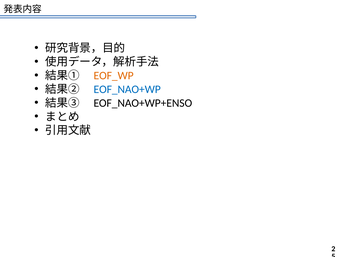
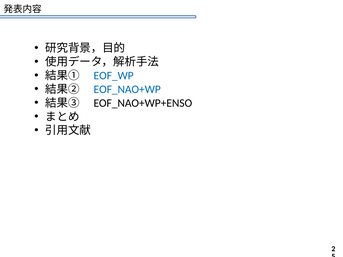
EOF_WP colour: orange -> blue
